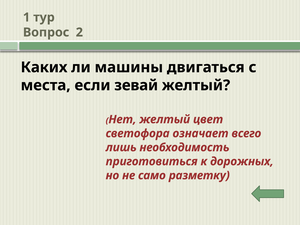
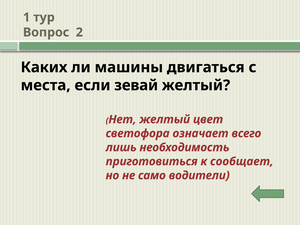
дорожных: дорожных -> сообщает
разметку: разметку -> водители
